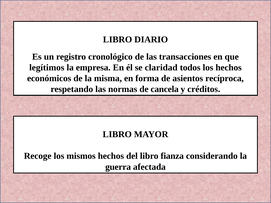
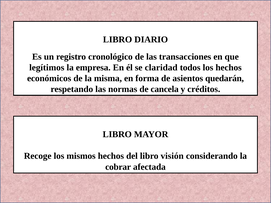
recíproca: recíproca -> quedarán
fianza: fianza -> visión
guerra: guerra -> cobrar
